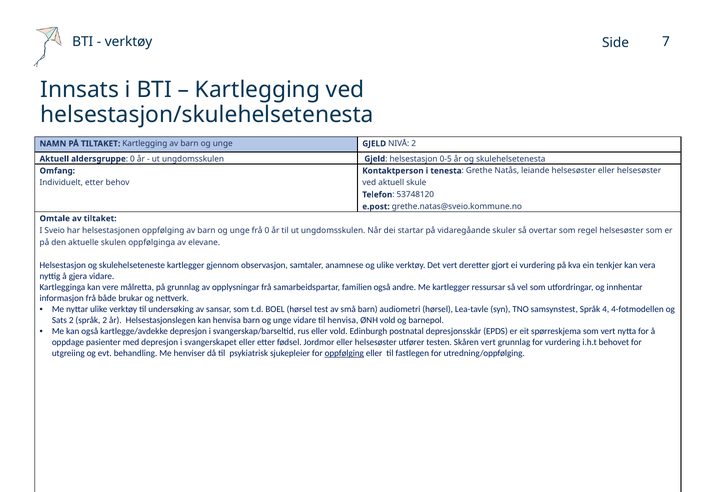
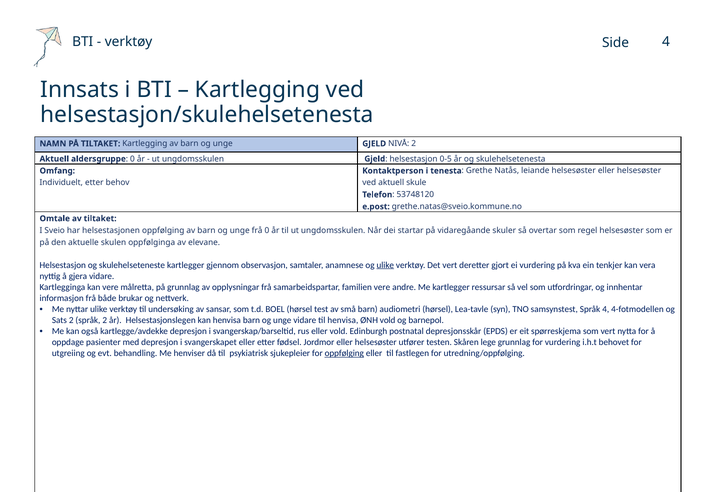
verktøy 7: 7 -> 4
ulike at (385, 265) underline: none -> present
familien også: også -> vere
Skåren vert: vert -> lege
